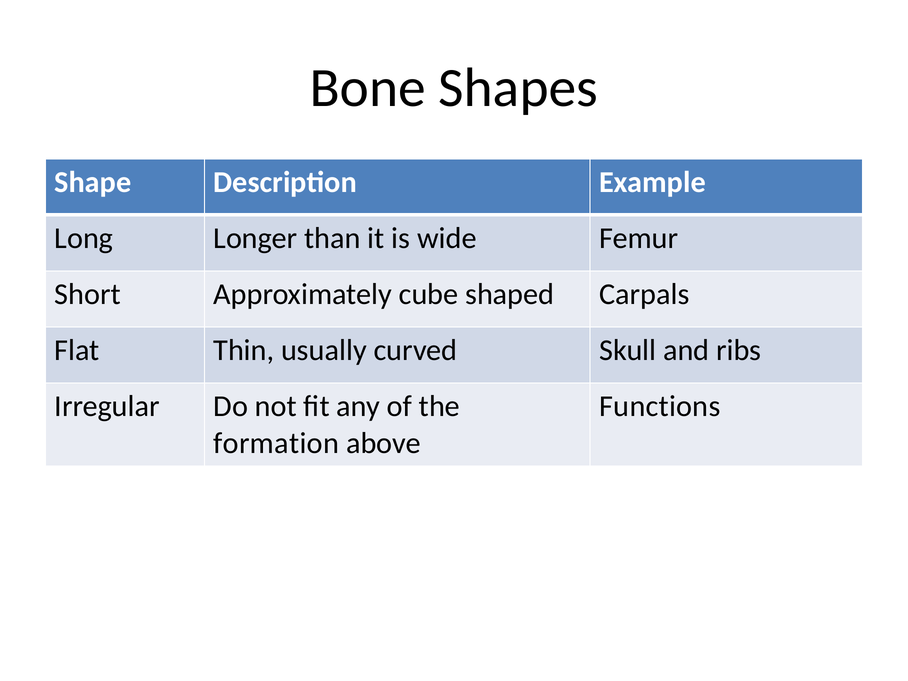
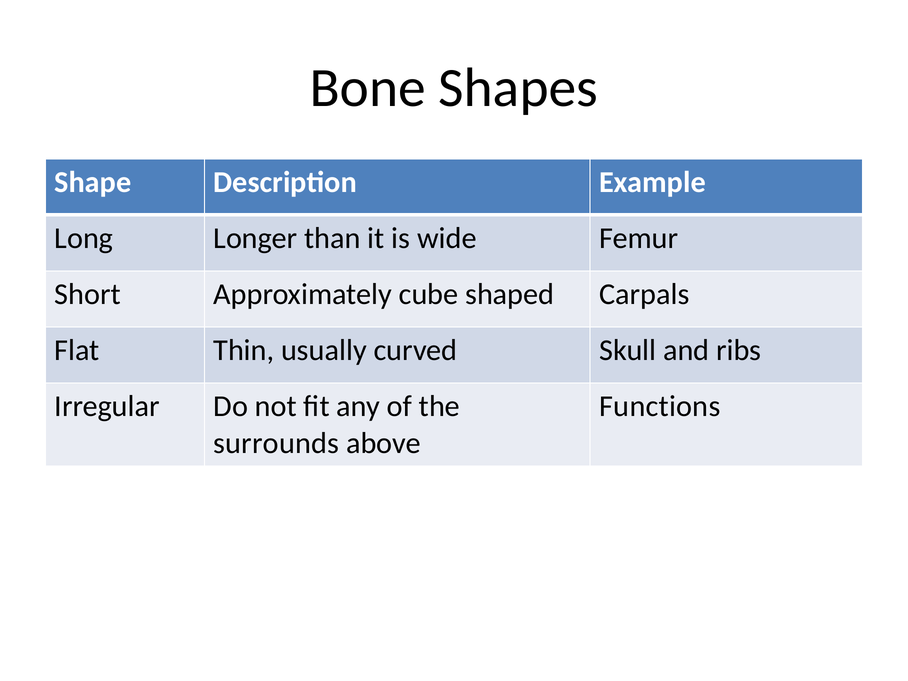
formation: formation -> surrounds
